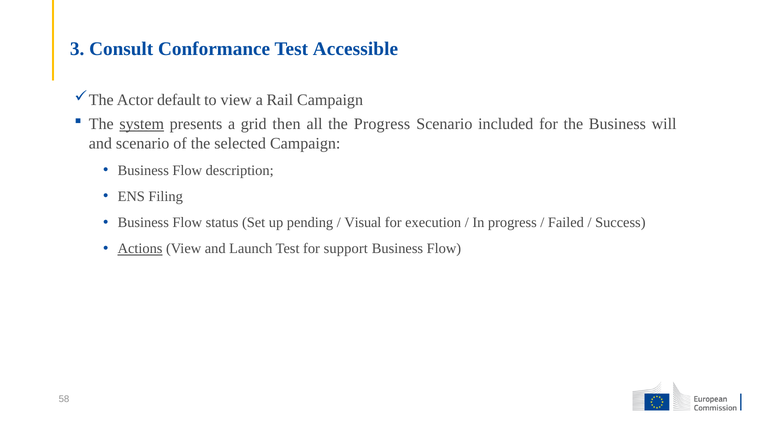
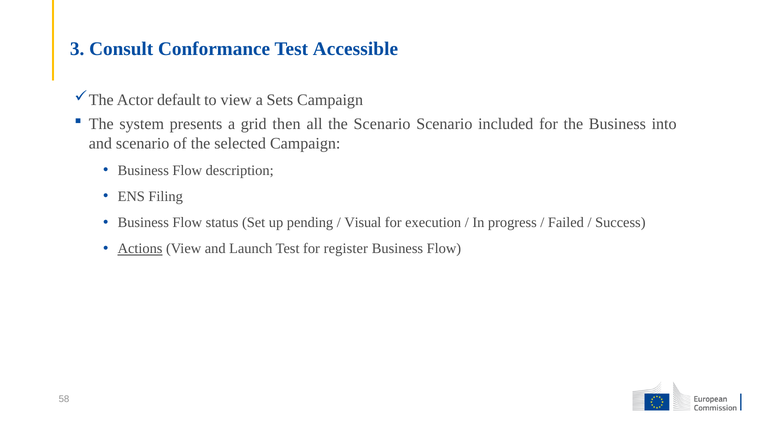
Rail: Rail -> Sets
system underline: present -> none
the Progress: Progress -> Scenario
will: will -> into
support: support -> register
